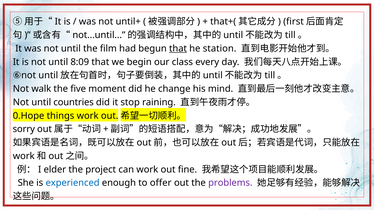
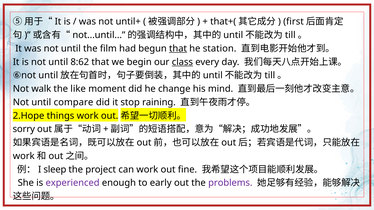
8:09: 8:09 -> 8:62
class underline: none -> present
five: five -> like
countries: countries -> compare
0.Hope: 0.Hope -> 2.Hope
elder: elder -> sleep
experienced colour: blue -> purple
offer: offer -> early
